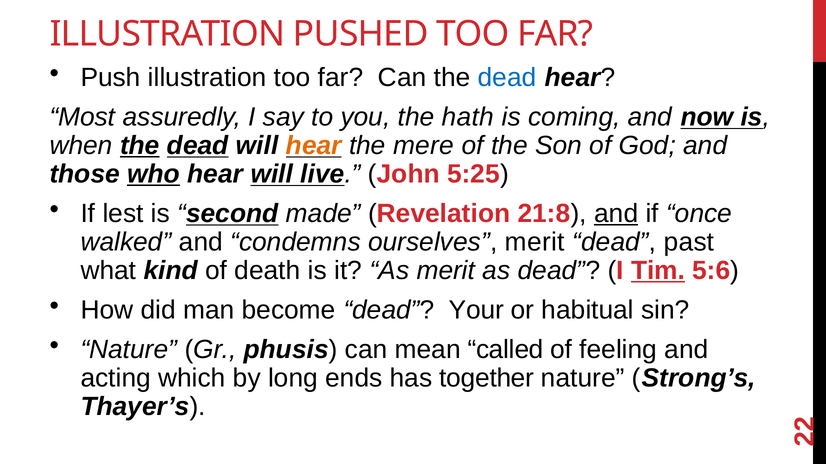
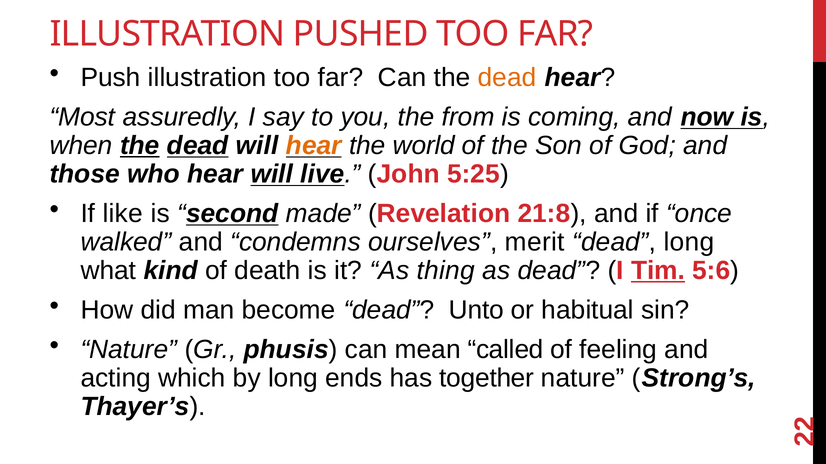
dead at (507, 78) colour: blue -> orange
hath: hath -> from
mere: mere -> world
who underline: present -> none
lest: lest -> like
and at (616, 214) underline: present -> none
dead past: past -> long
As merit: merit -> thing
Your: Your -> Unto
